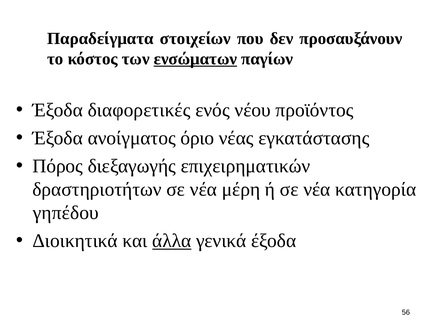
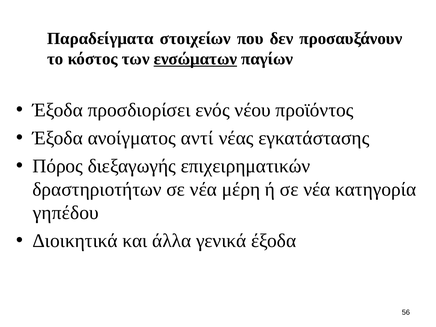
διαφορετικές: διαφορετικές -> προσδιορίσει
όριο: όριο -> αντί
άλλα underline: present -> none
